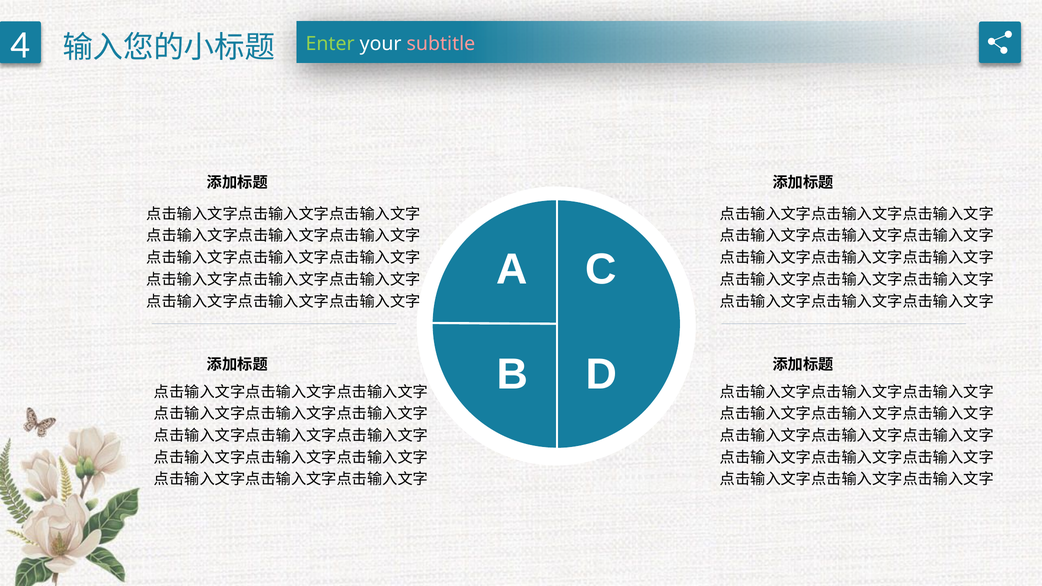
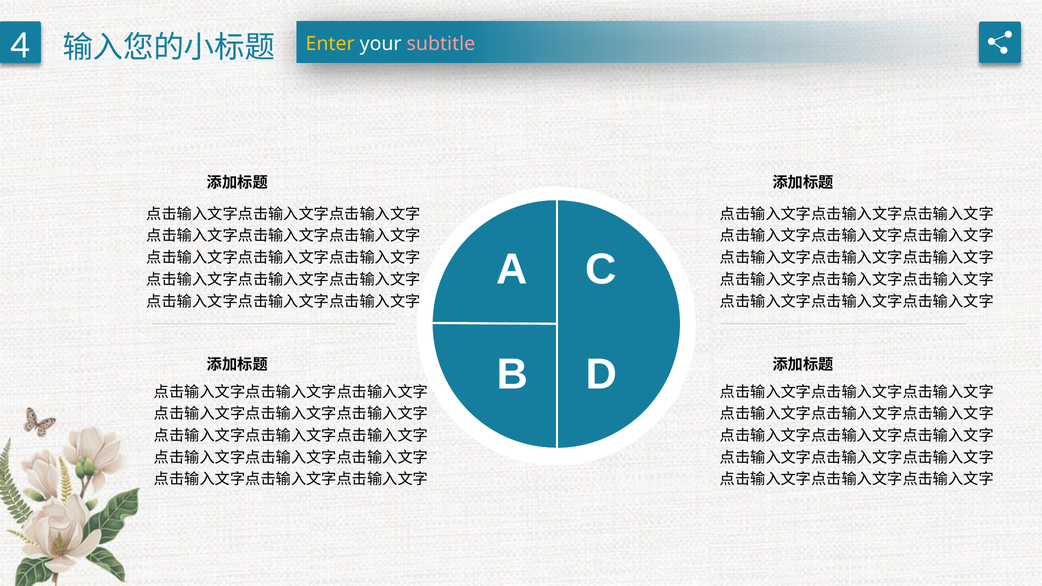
Enter colour: light green -> yellow
